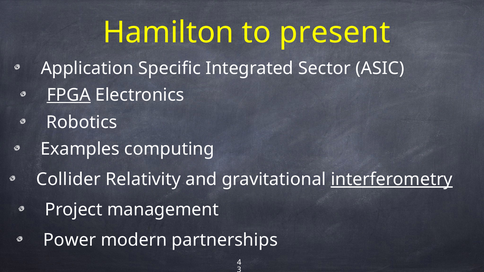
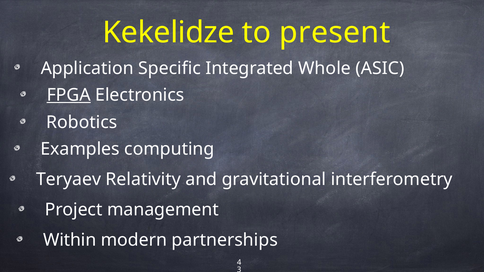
Hamilton: Hamilton -> Kekelidze
Sector: Sector -> Whole
Collider: Collider -> Teryaev
interferometry underline: present -> none
Power: Power -> Within
